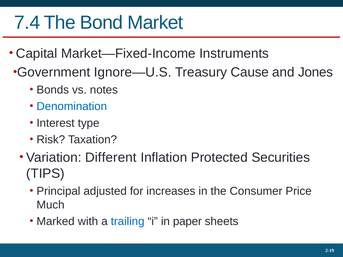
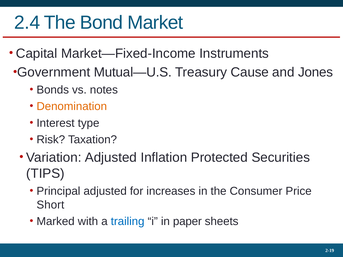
7.4: 7.4 -> 2.4
Ignore—U.S: Ignore—U.S -> Mutual—U.S
Denomination colour: blue -> orange
Variation Different: Different -> Adjusted
Much: Much -> Short
